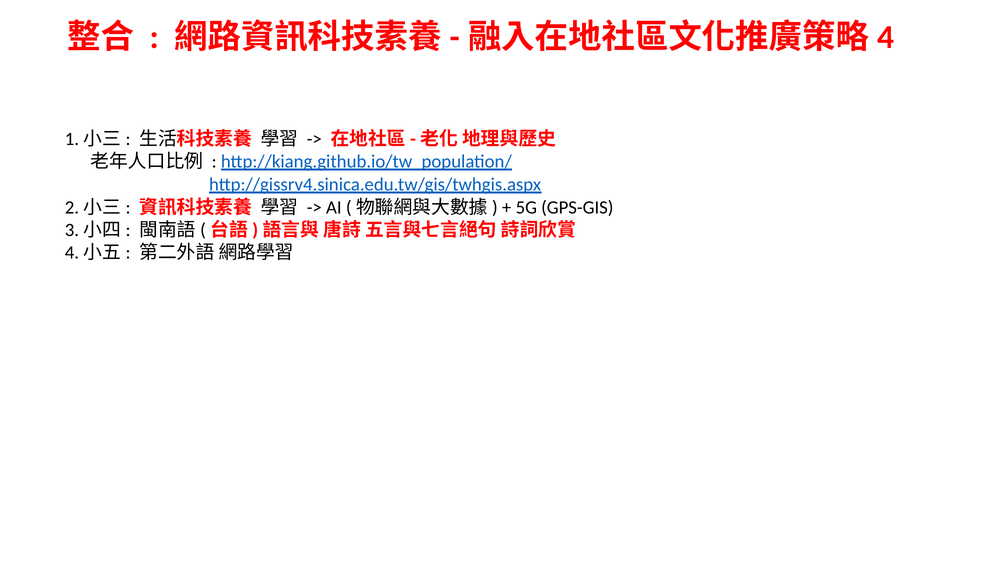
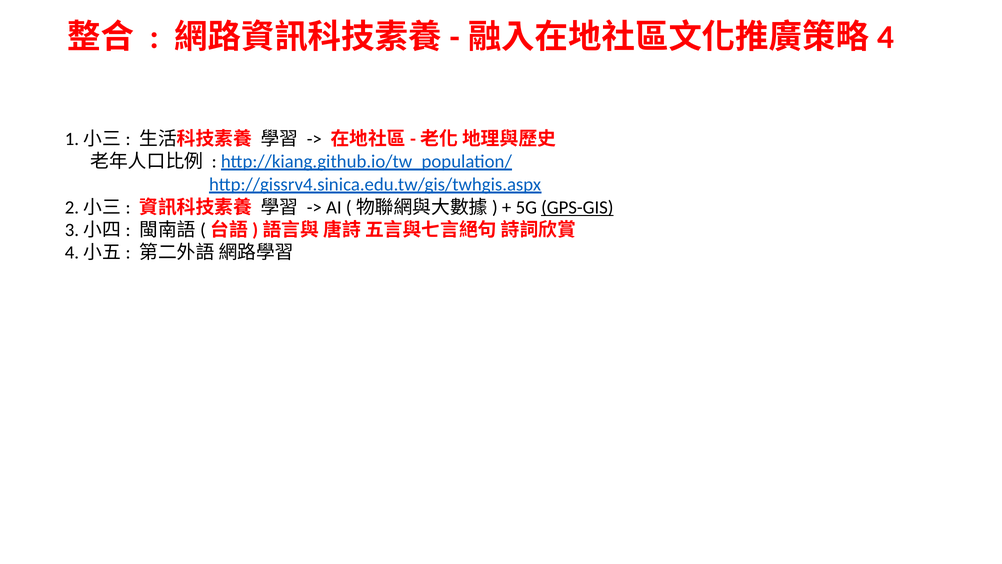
GPS-GIS underline: none -> present
